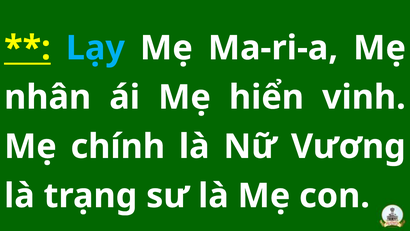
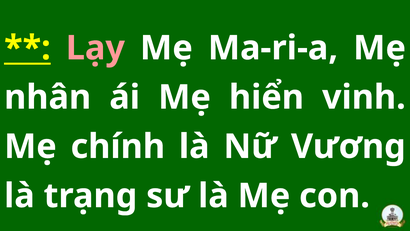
Lạy colour: light blue -> pink
